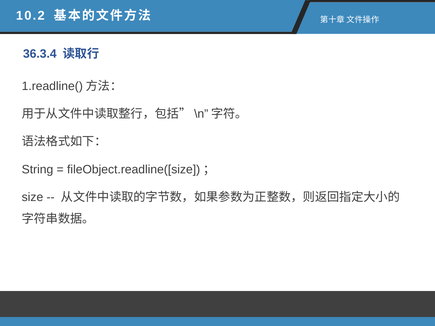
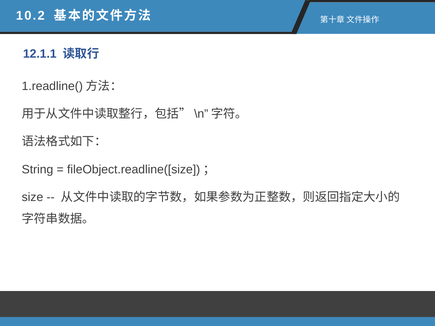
36.3.4: 36.3.4 -> 12.1.1
